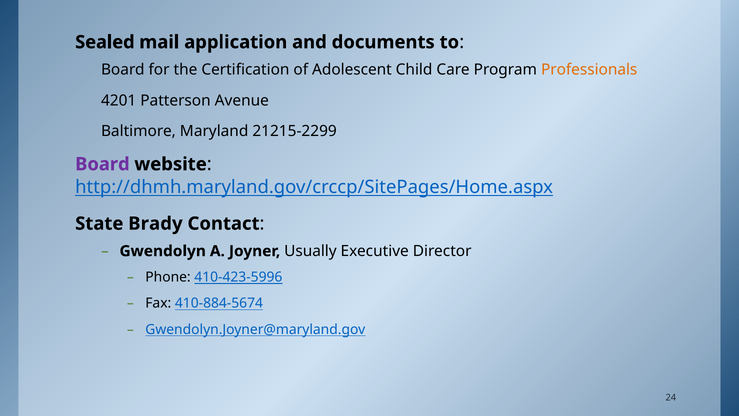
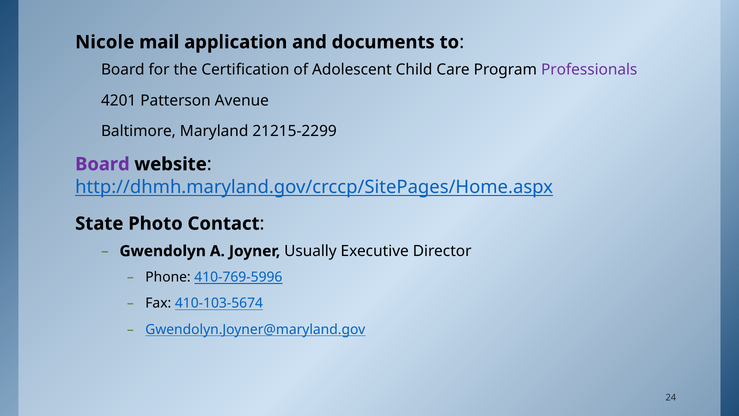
Sealed: Sealed -> Nicole
Professionals colour: orange -> purple
Brady: Brady -> Photo
410-423-5996: 410-423-5996 -> 410-769-5996
410-884-5674: 410-884-5674 -> 410-103-5674
